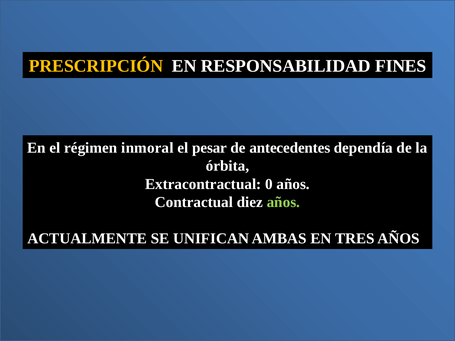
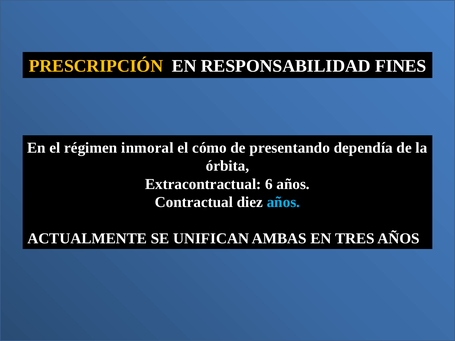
pesar: pesar -> cómo
antecedentes: antecedentes -> presentando
0: 0 -> 6
años at (283, 202) colour: light green -> light blue
